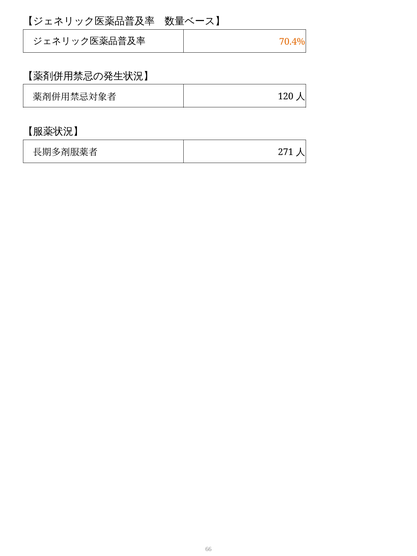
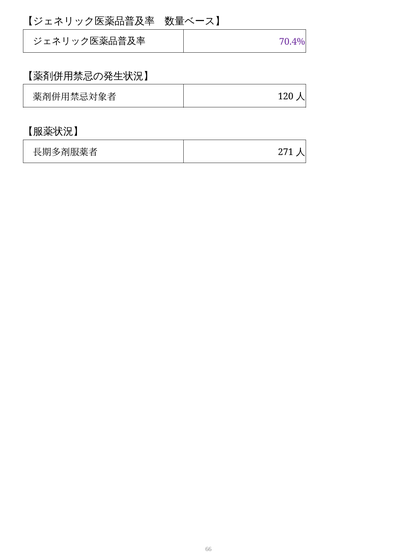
70.4% colour: orange -> purple
